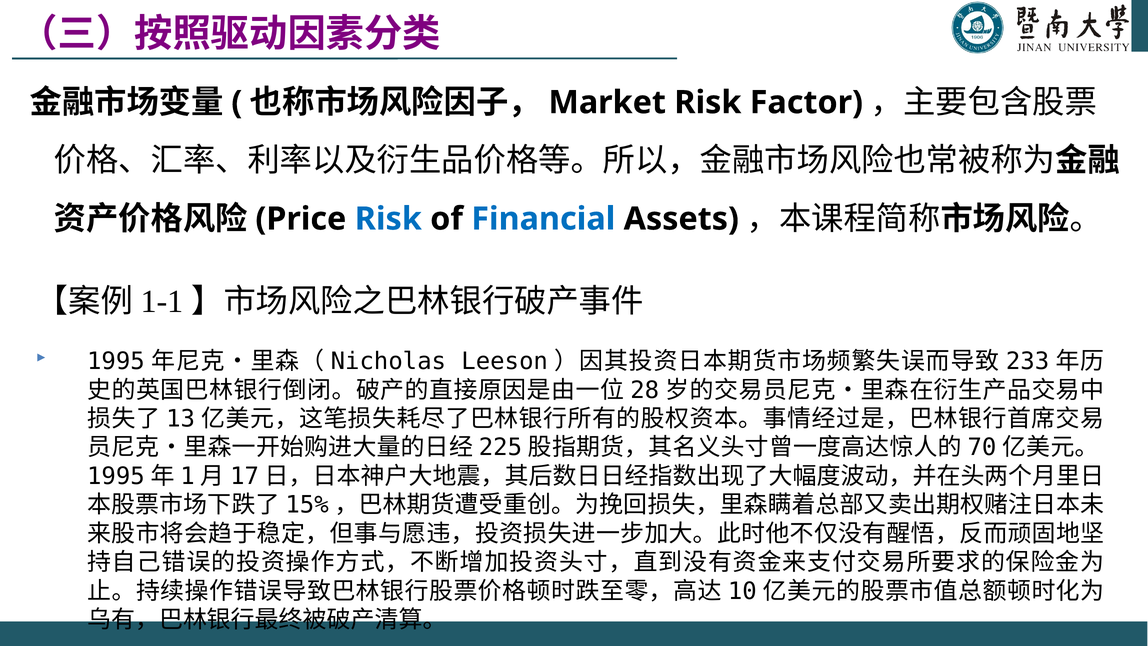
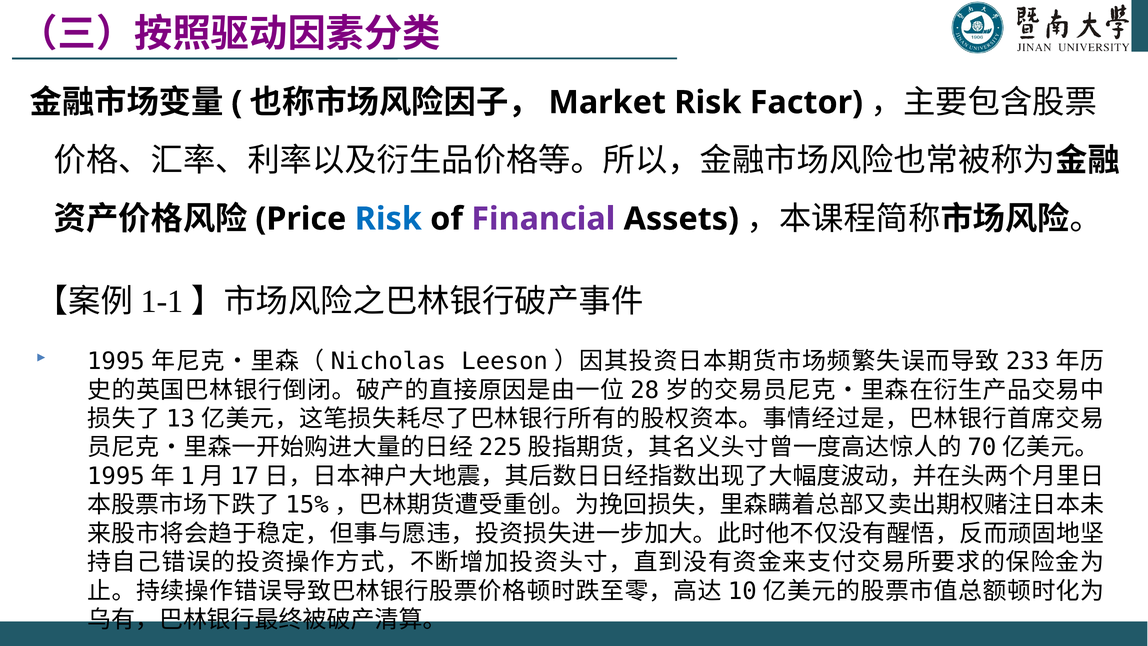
Financial colour: blue -> purple
